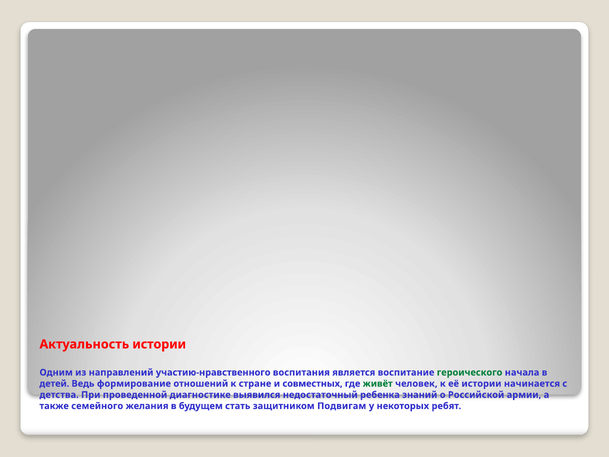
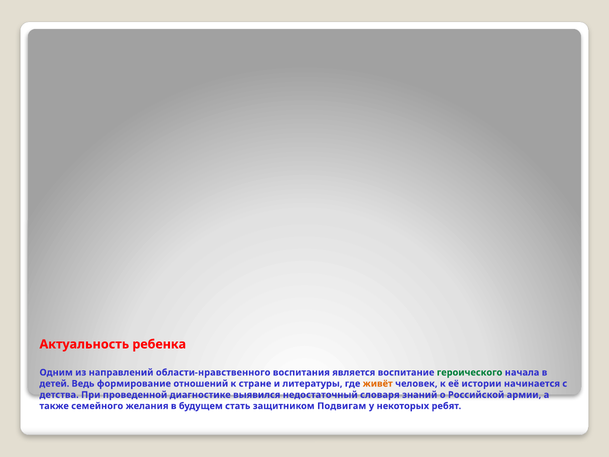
Актуальность истории: истории -> ребенка
участию-нравственного: участию-нравственного -> области-нравственного
совместных: совместных -> литературы
живёт colour: green -> orange
ребенка: ребенка -> словаря
